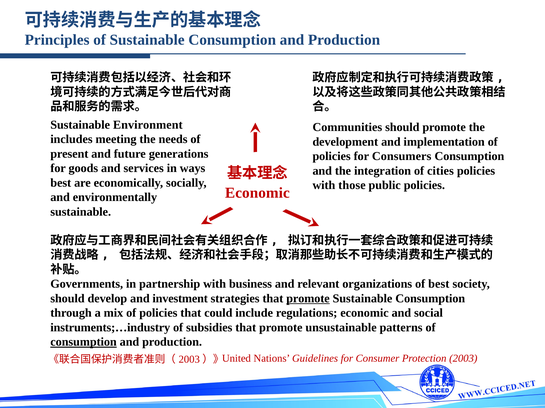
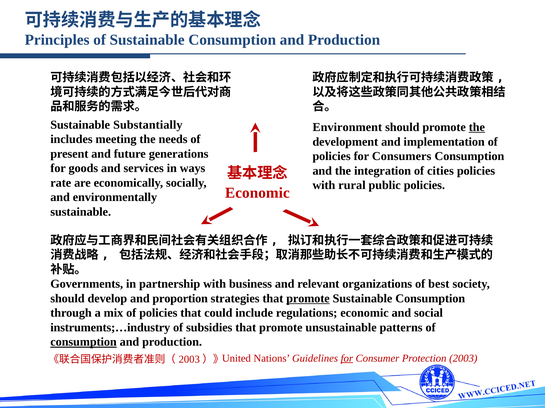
Environment: Environment -> Substantially
Communities: Communities -> Environment
the at (477, 127) underline: none -> present
best at (61, 183): best -> rate
those: those -> rural
investment: investment -> proportion
for at (347, 359) underline: none -> present
